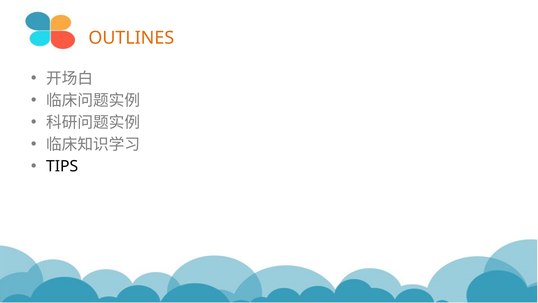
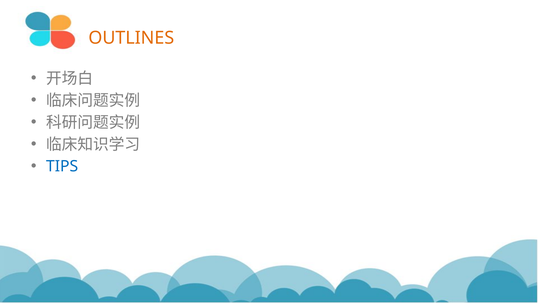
TIPS colour: black -> blue
